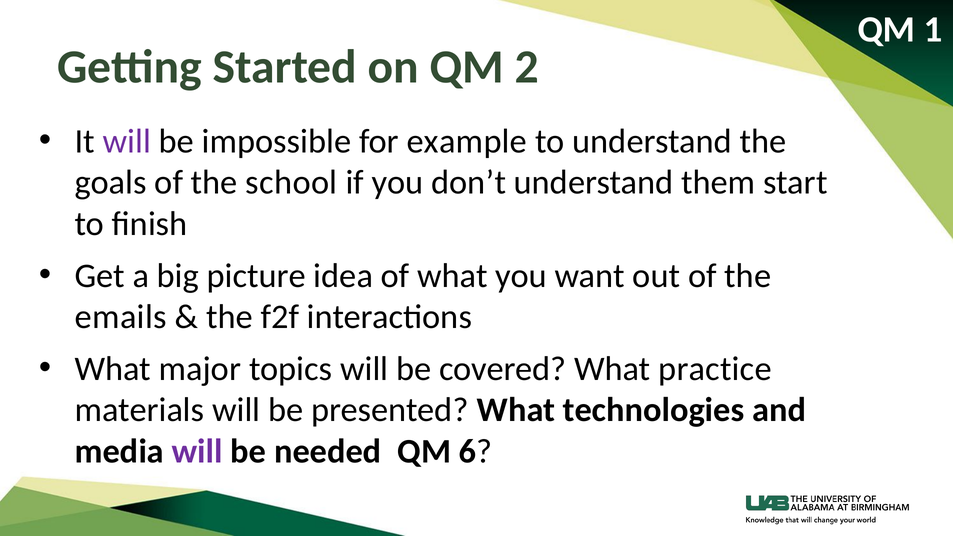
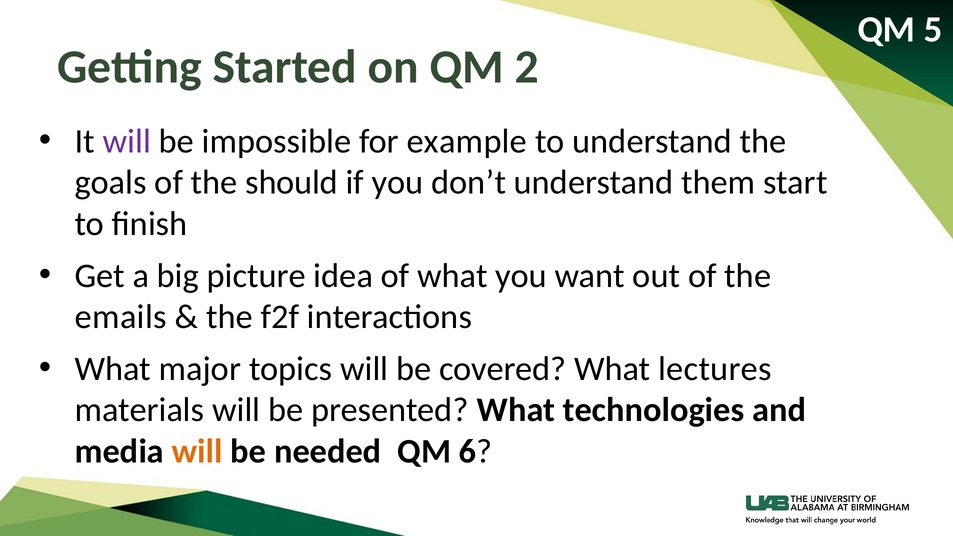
1: 1 -> 5
school: school -> should
practice: practice -> lectures
will at (197, 451) colour: purple -> orange
